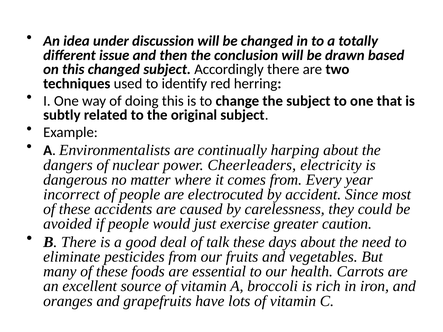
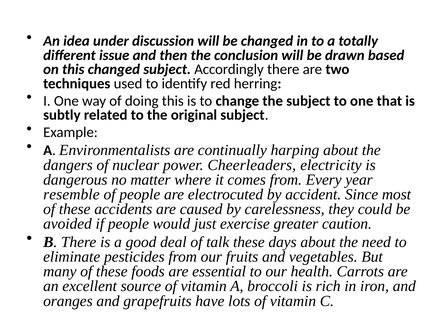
incorrect: incorrect -> resemble
